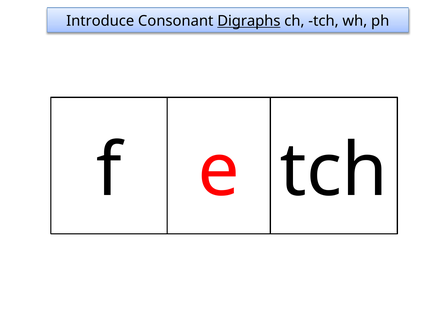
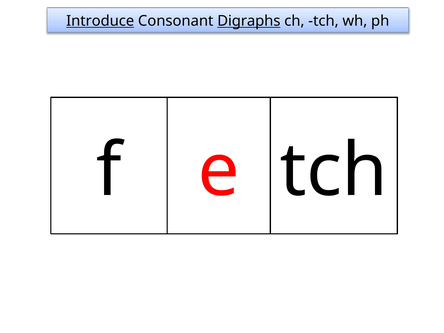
Introduce underline: none -> present
